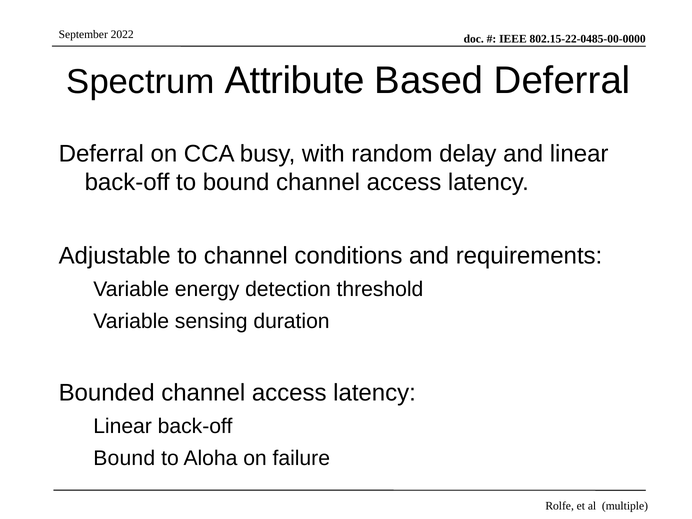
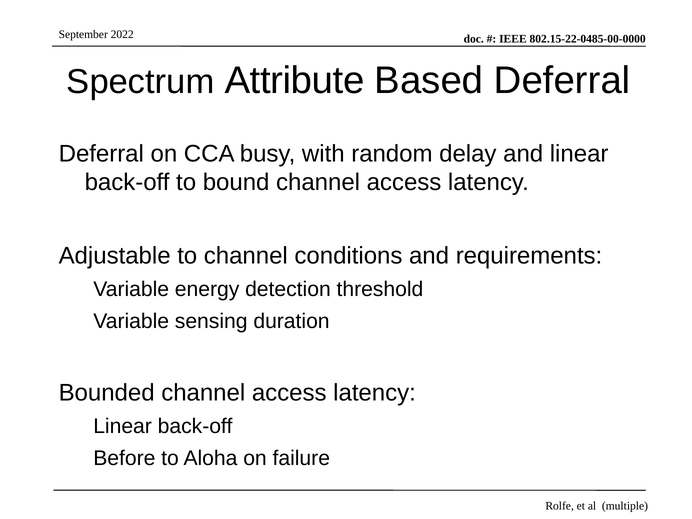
Bound at (124, 458): Bound -> Before
